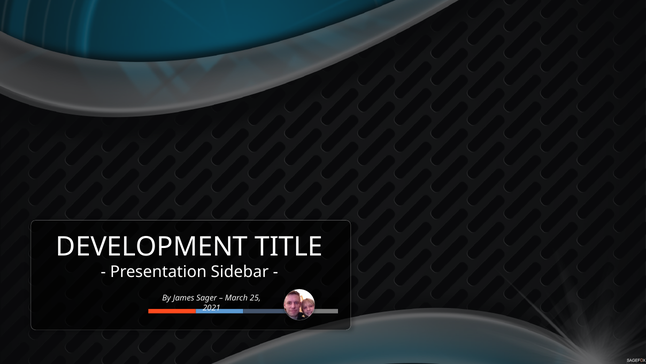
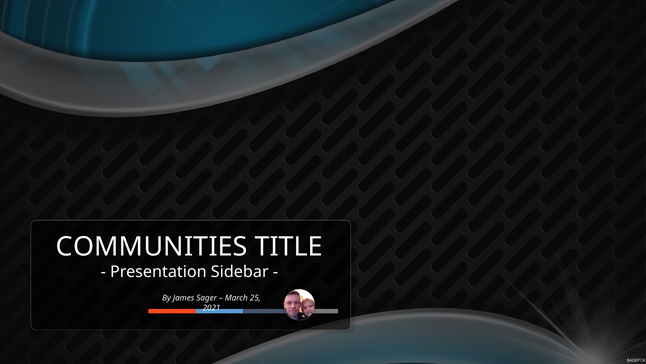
DEVELOPMENT: DEVELOPMENT -> COMMUNITIES
